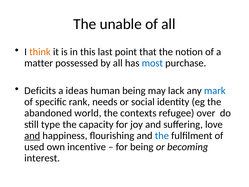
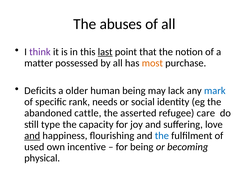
unable: unable -> abuses
think colour: orange -> purple
last underline: none -> present
most colour: blue -> orange
ideas: ideas -> older
world: world -> cattle
contexts: contexts -> asserted
over: over -> care
interest: interest -> physical
